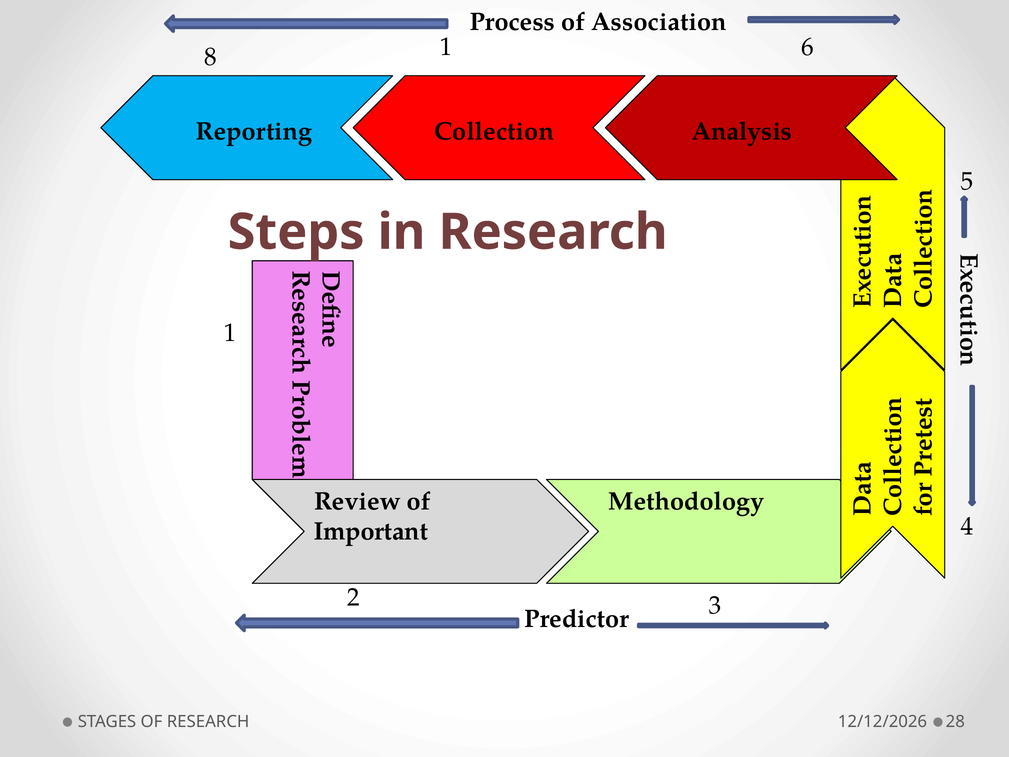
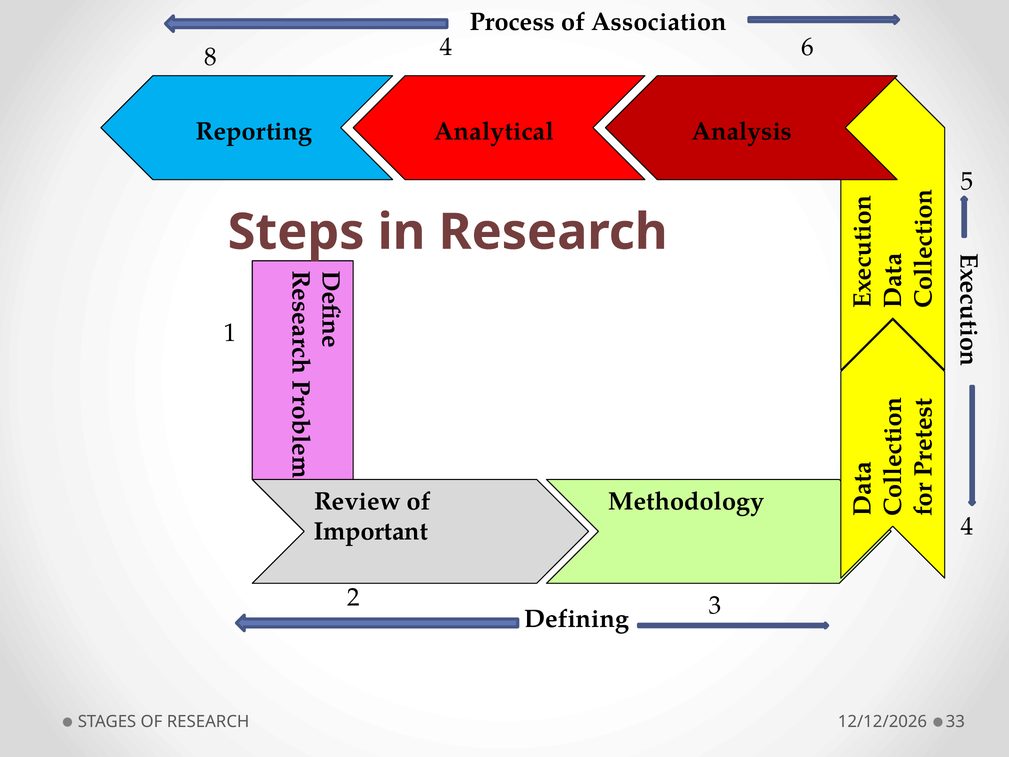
8 1: 1 -> 4
Collection: Collection -> Analytical
Predictor: Predictor -> Defining
28: 28 -> 33
